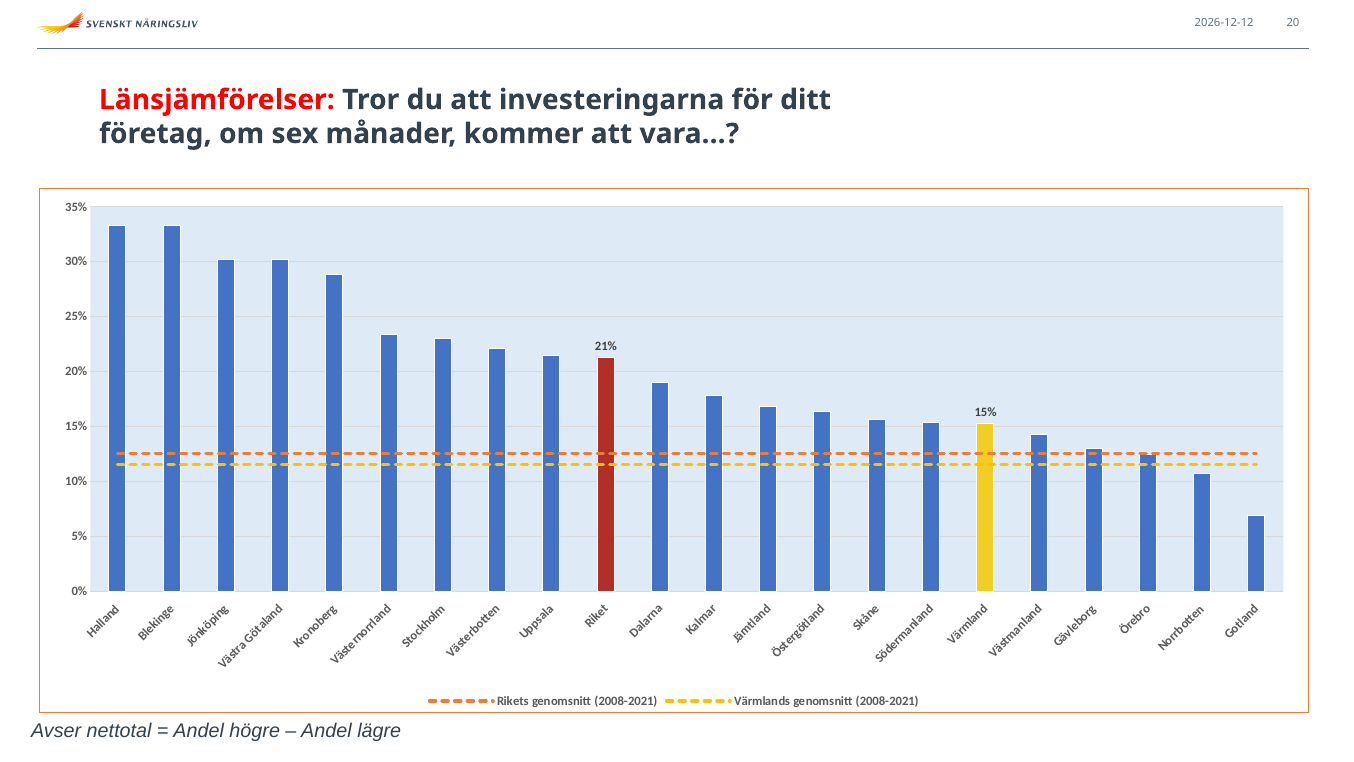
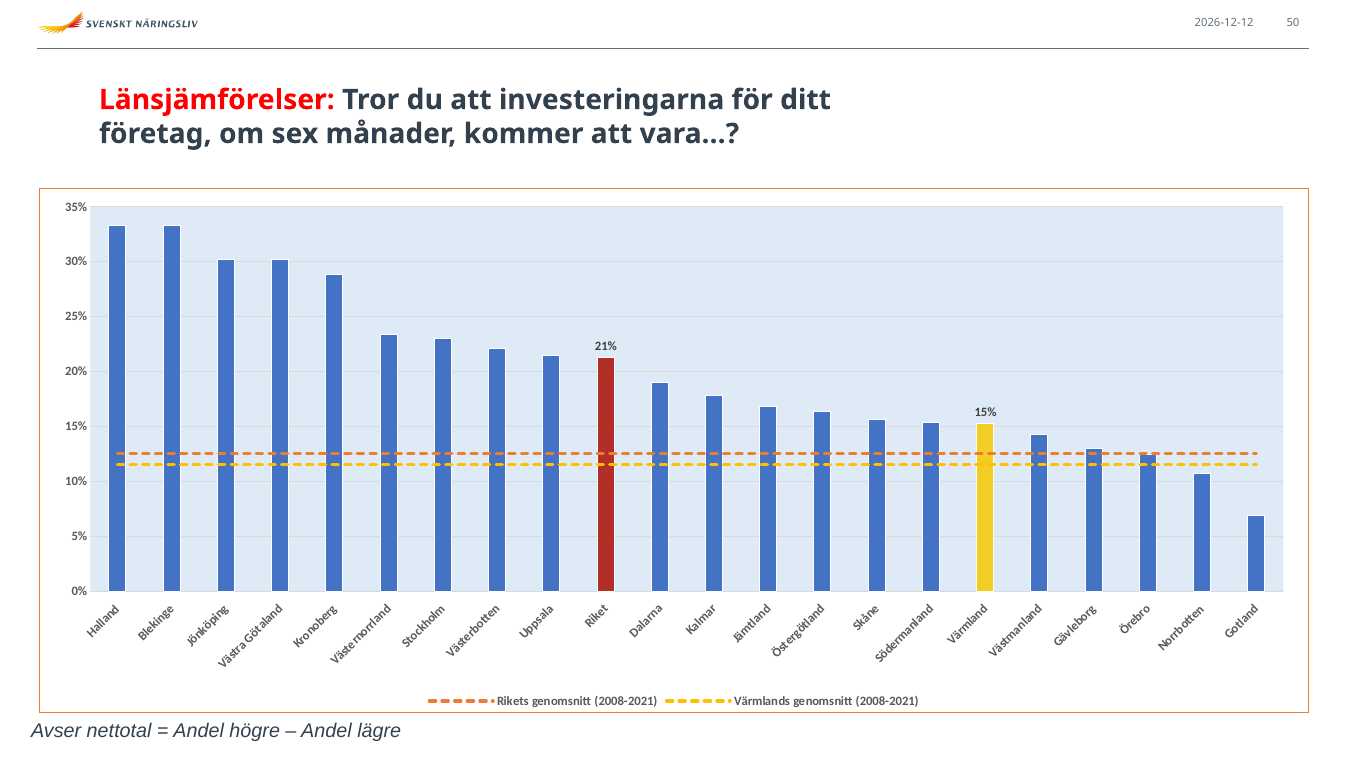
20: 20 -> 50
